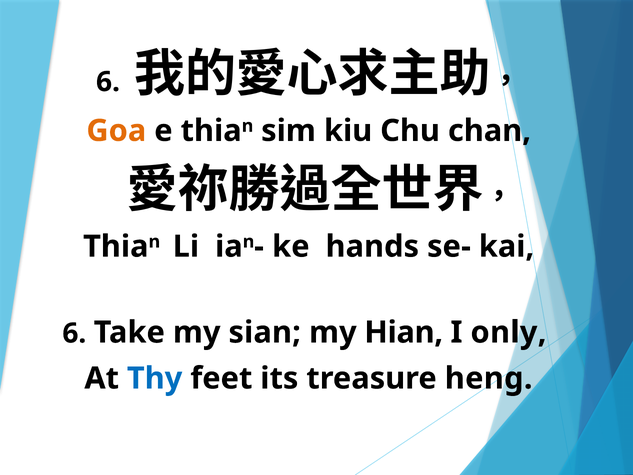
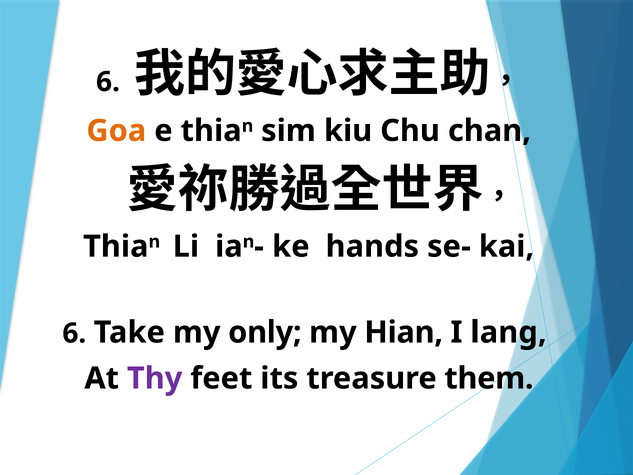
sian: sian -> only
only: only -> lang
Thy colour: blue -> purple
heng: heng -> them
